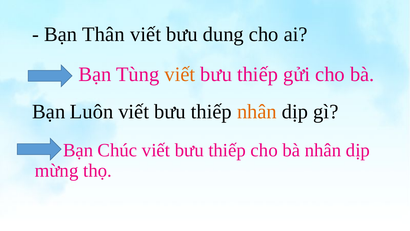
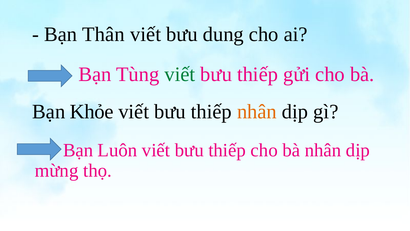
viết at (180, 74) colour: orange -> green
Luôn: Luôn -> Khỏe
Chúc: Chúc -> Luôn
